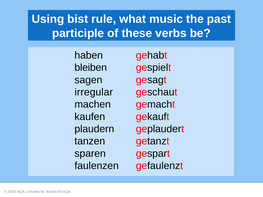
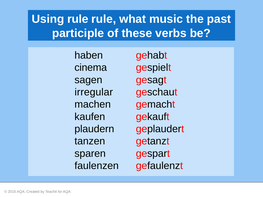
Using bist: bist -> rule
bleiben: bleiben -> cinema
